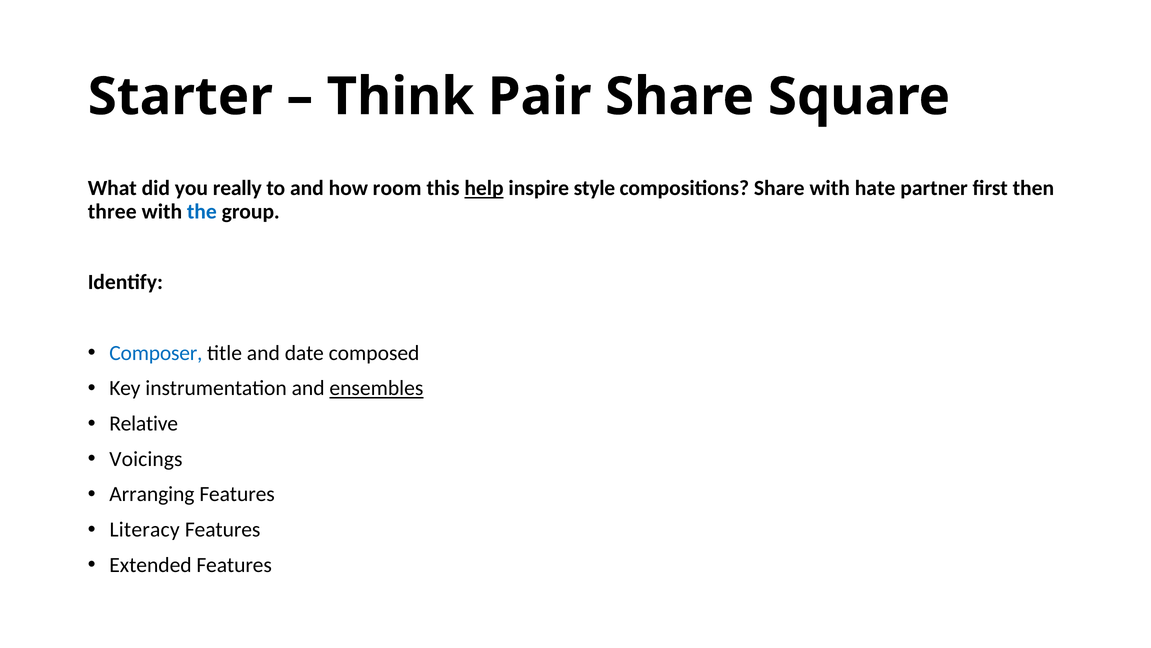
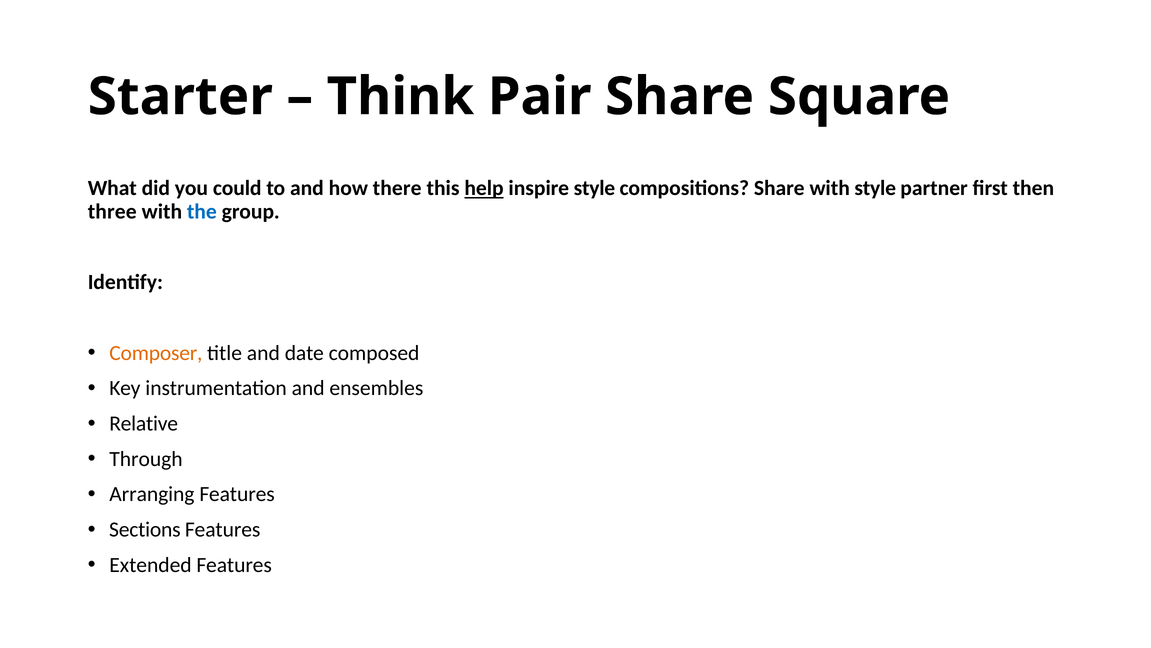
really: really -> could
room: room -> there
with hate: hate -> style
Composer colour: blue -> orange
ensembles underline: present -> none
Voicings: Voicings -> Through
Literacy: Literacy -> Sections
